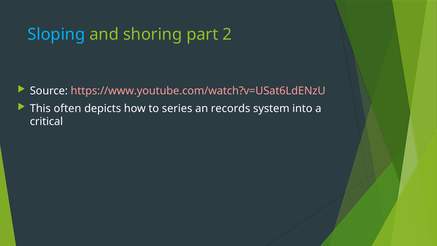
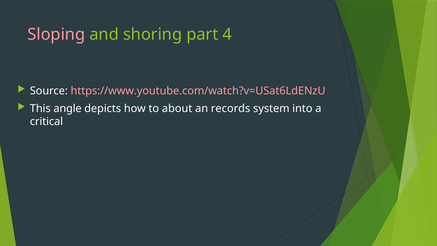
Sloping colour: light blue -> pink
2: 2 -> 4
often: often -> angle
series: series -> about
